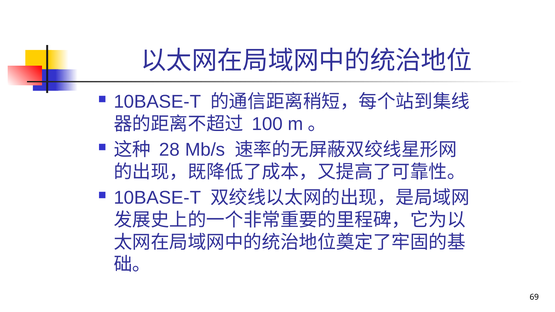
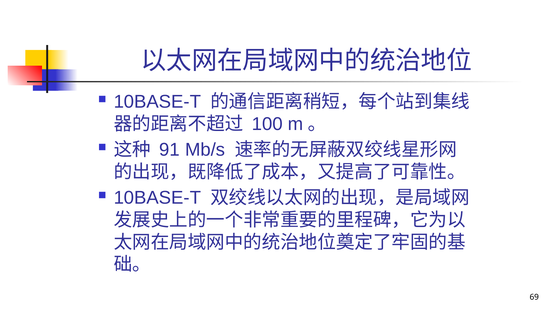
28: 28 -> 91
